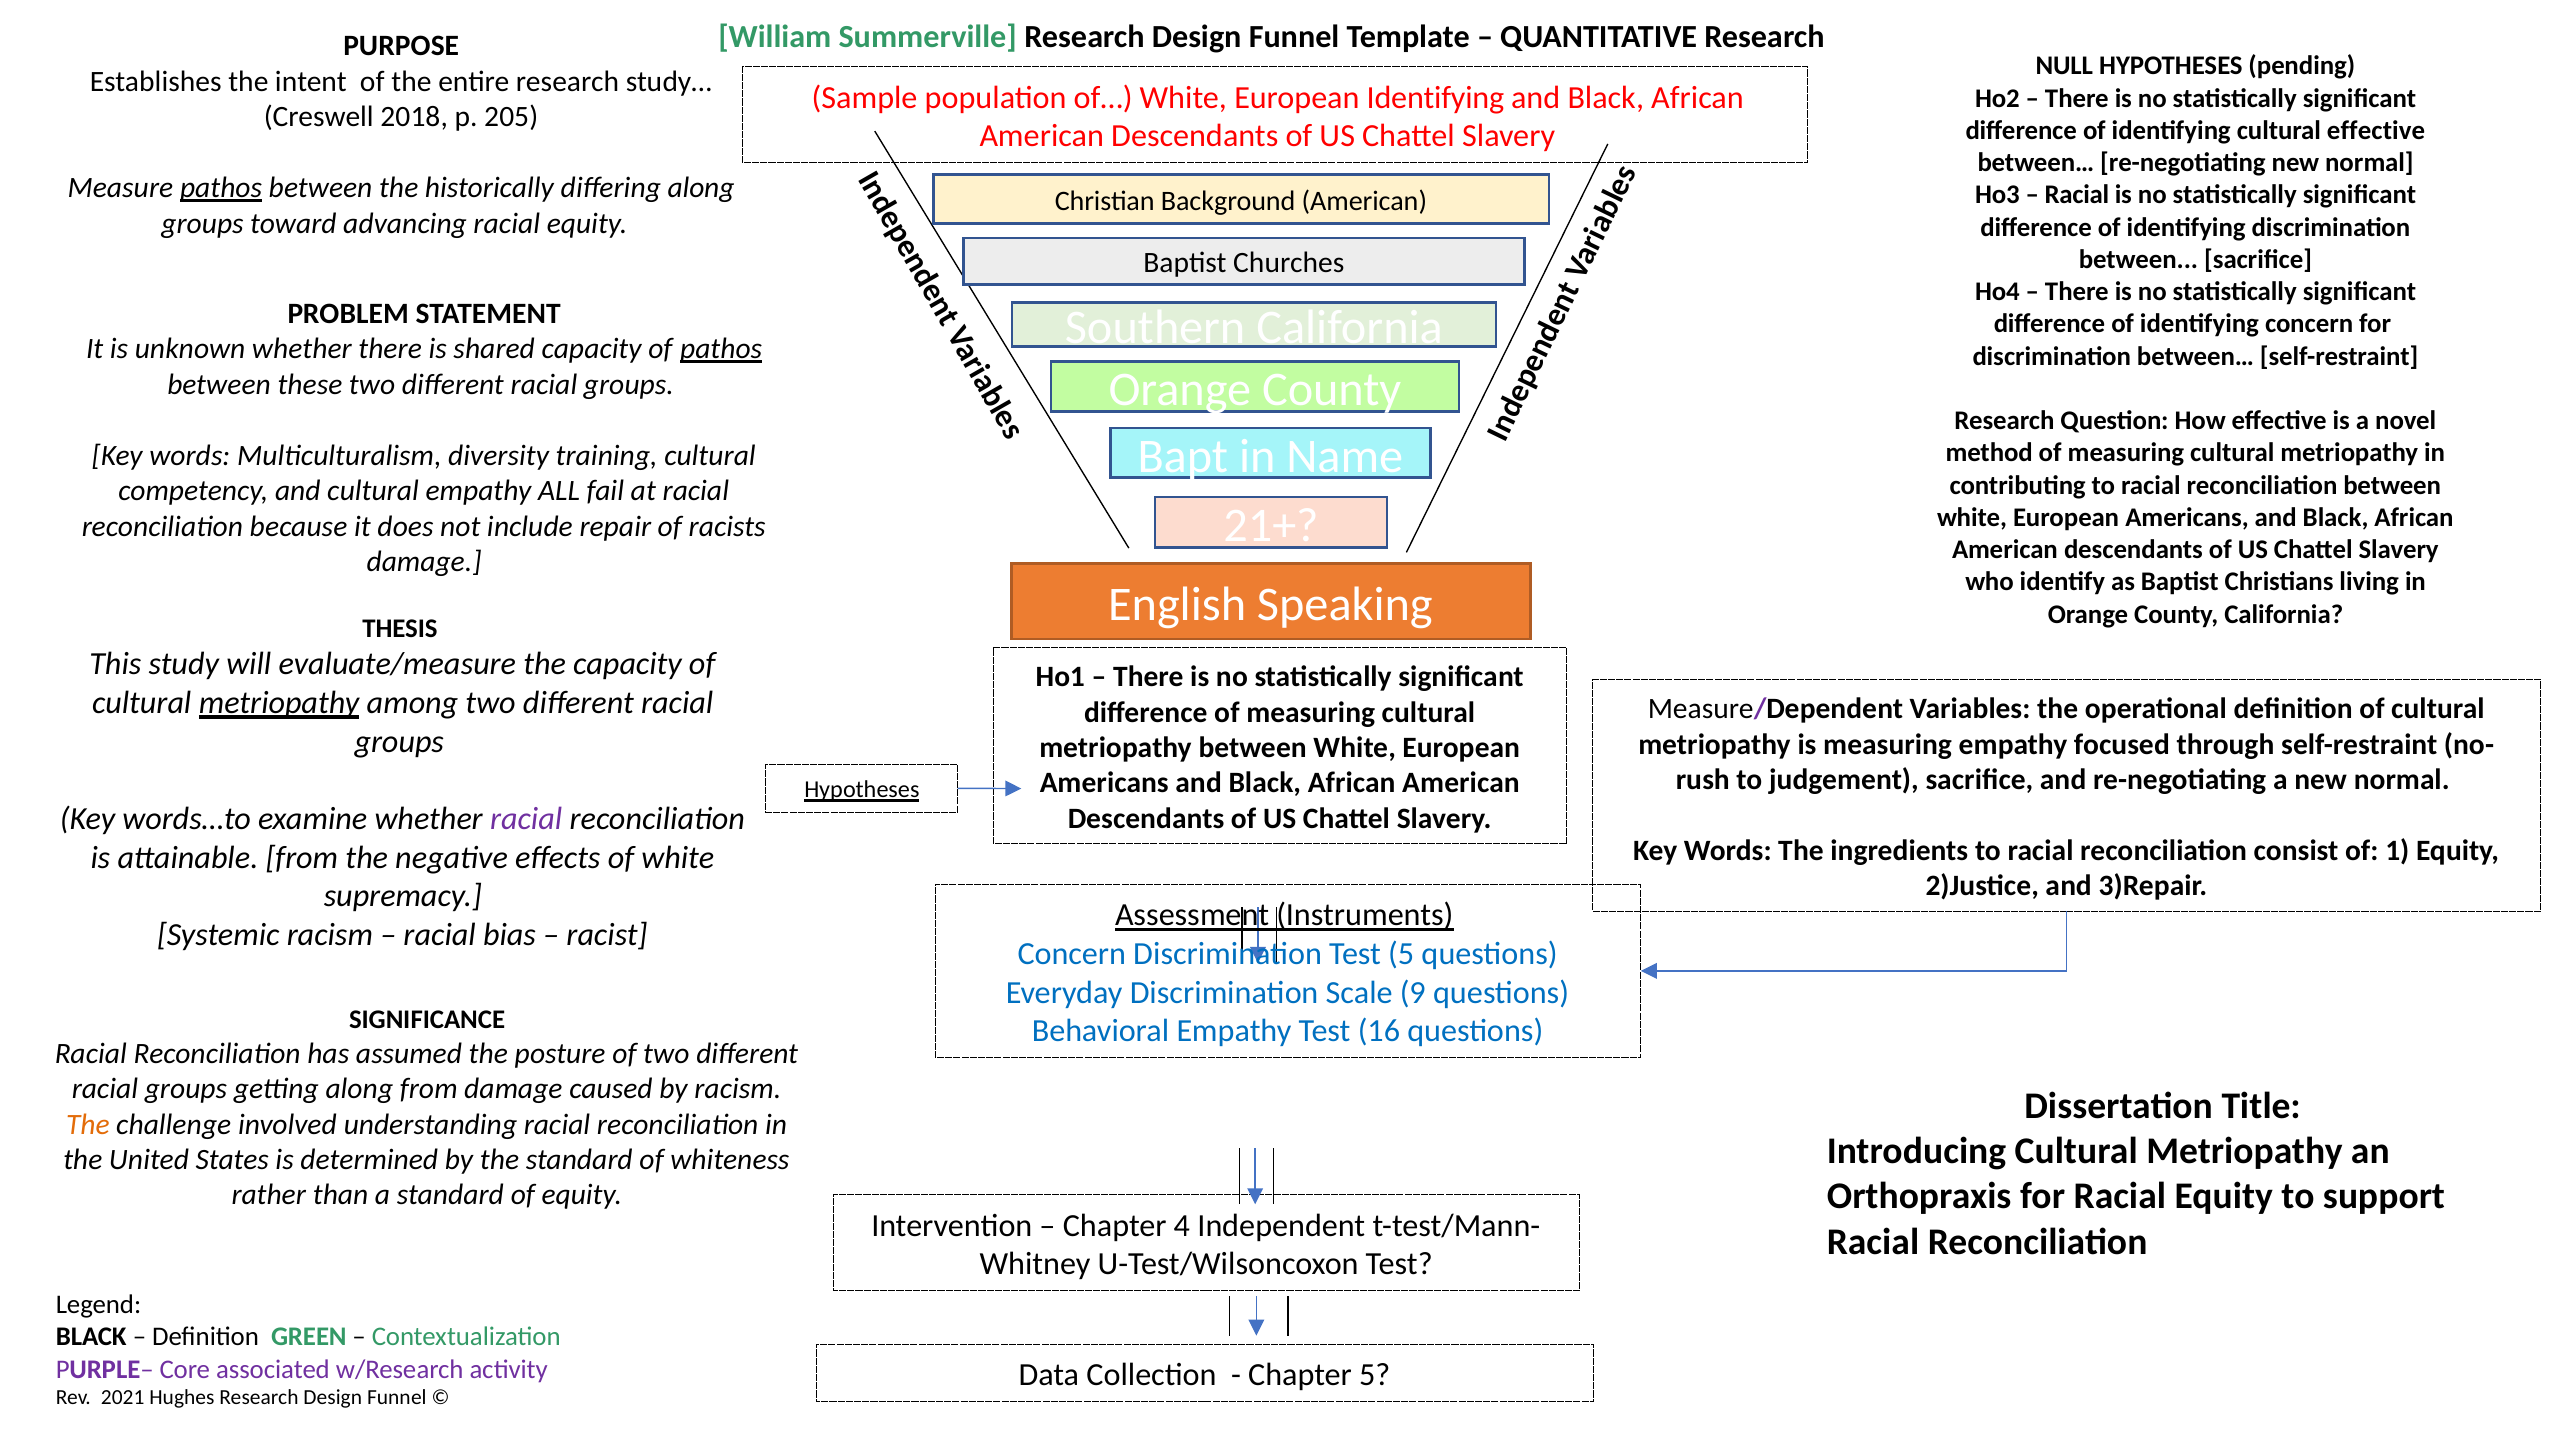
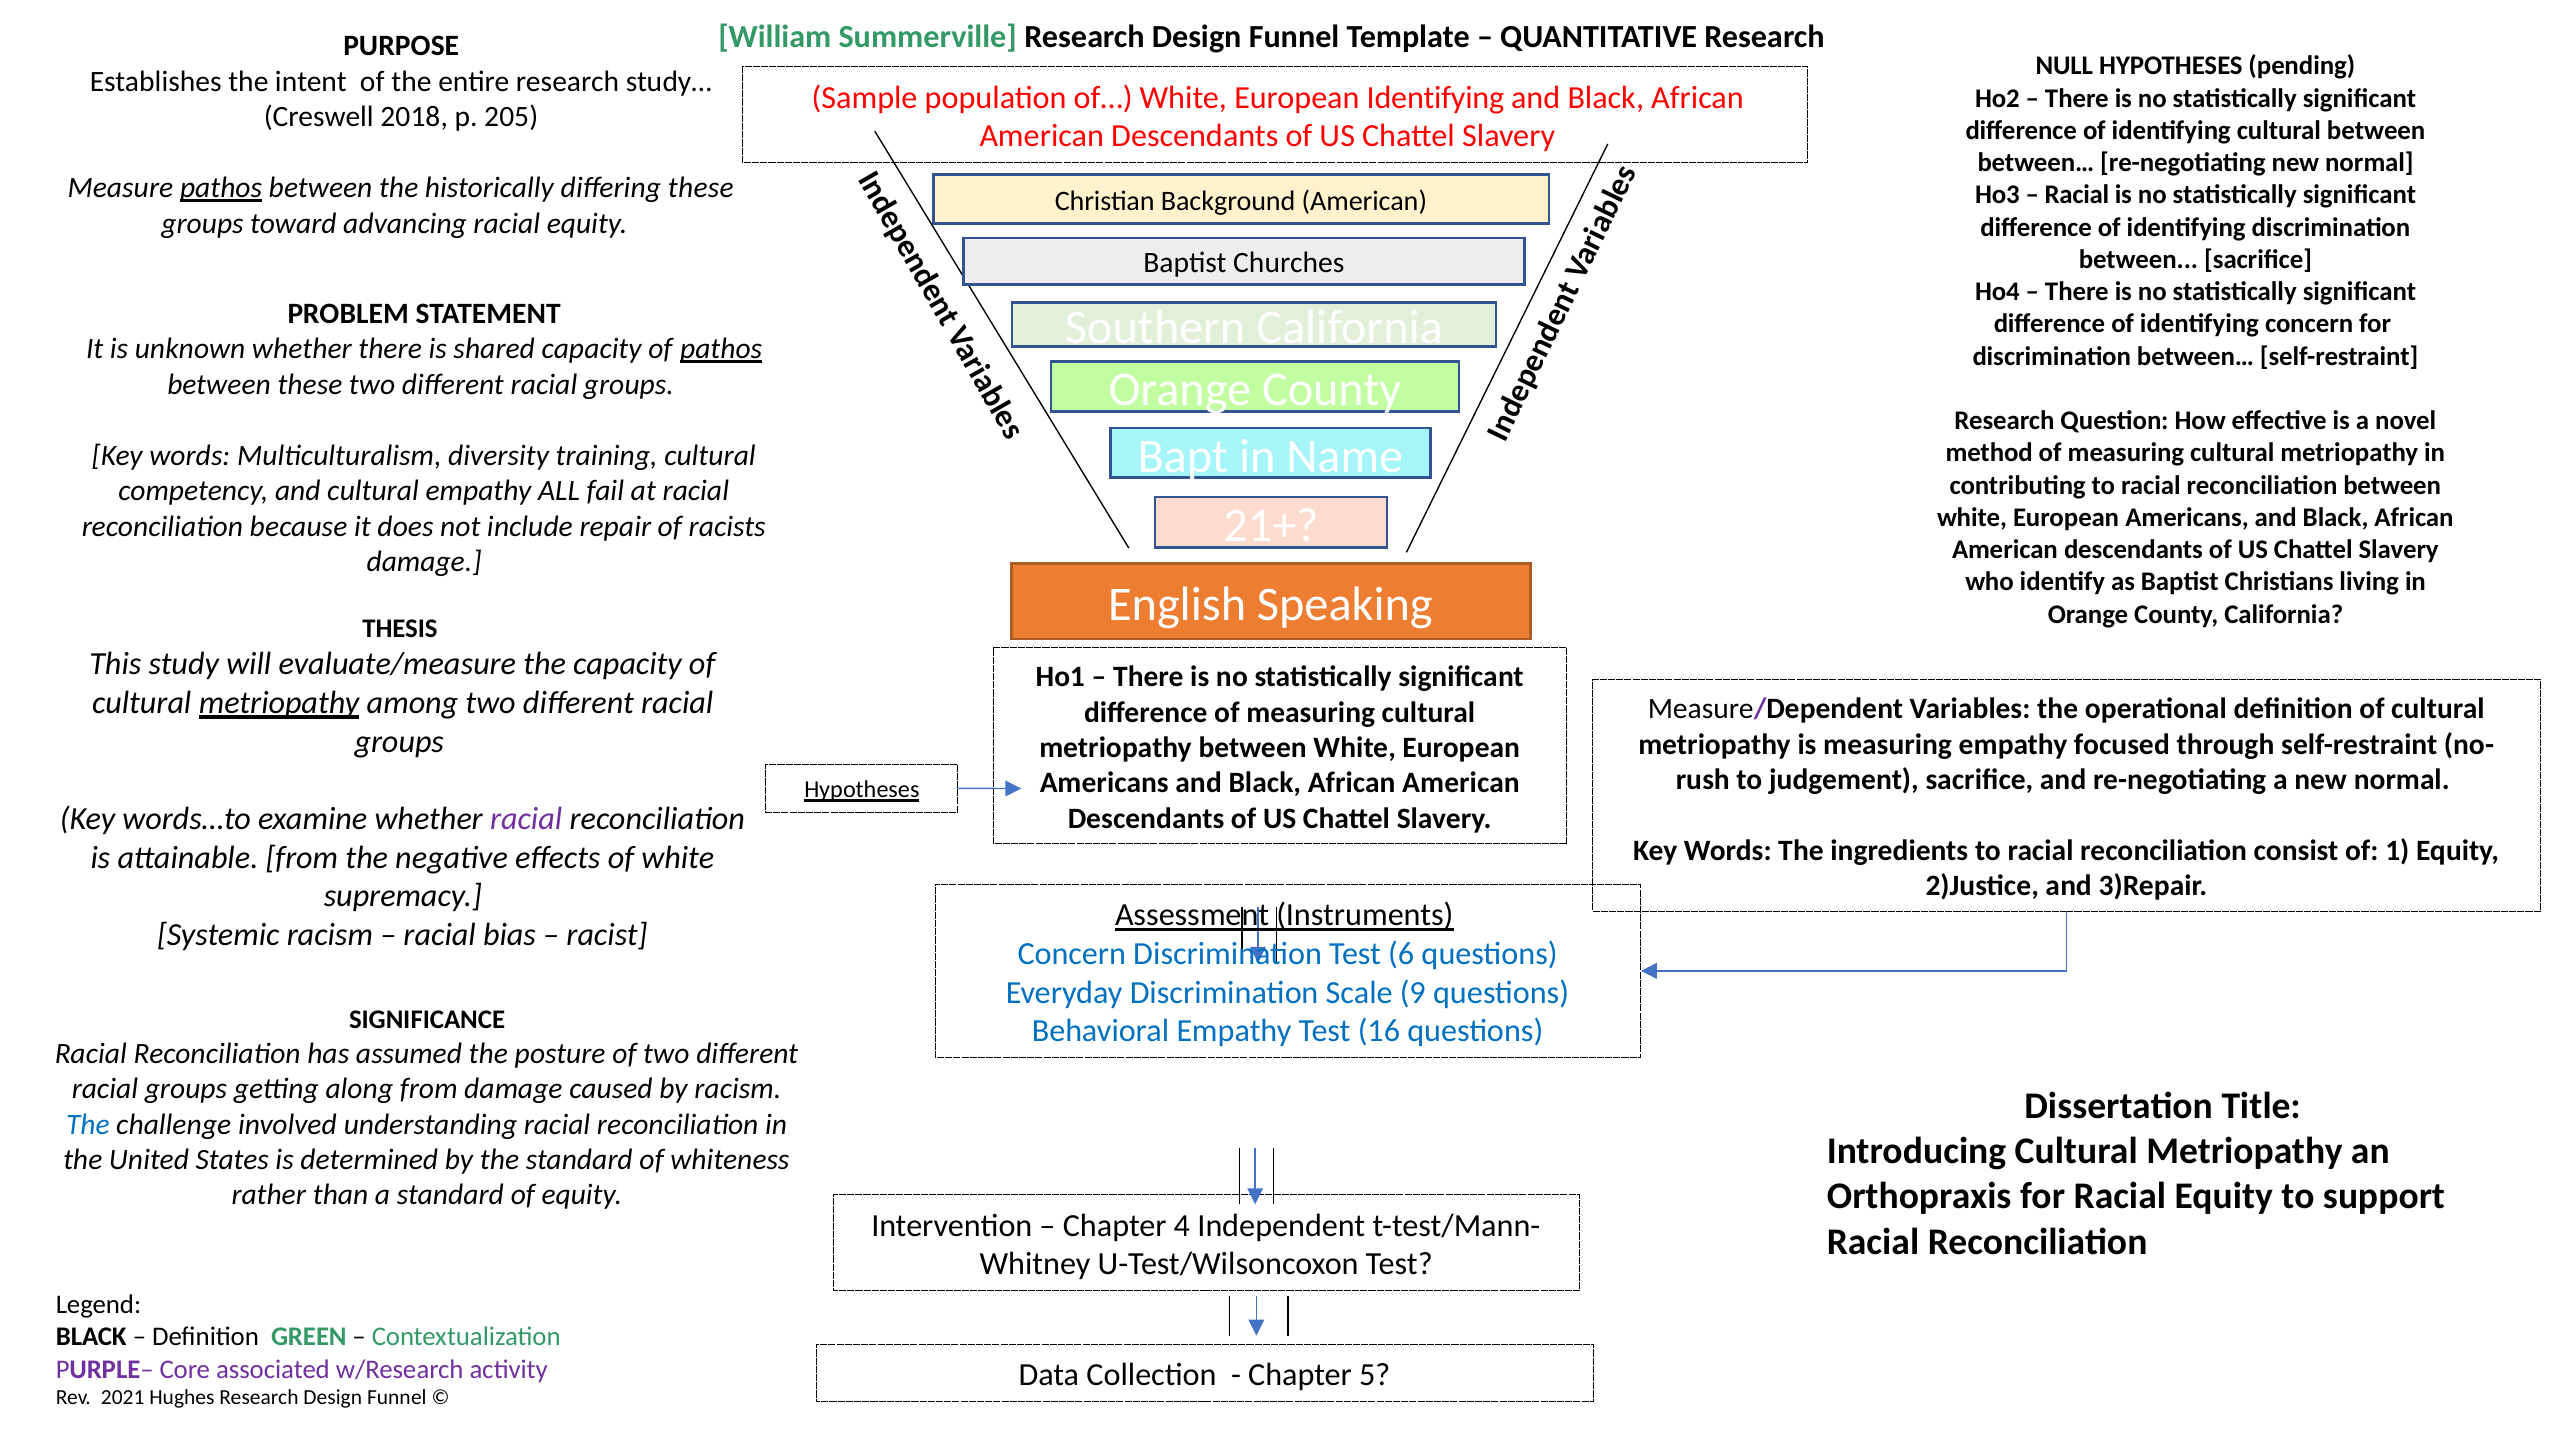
cultural effective: effective -> between
differing along: along -> these
Test 5: 5 -> 6
The at (88, 1124) colour: orange -> blue
